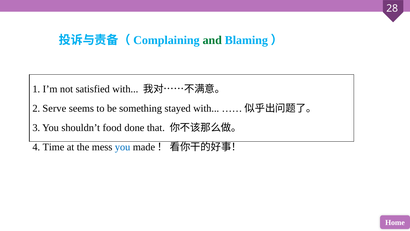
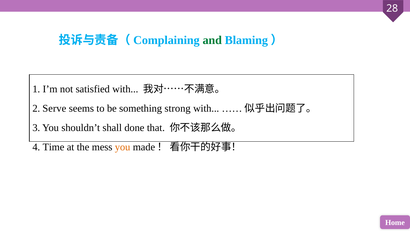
stayed: stayed -> strong
food: food -> shall
you at (123, 147) colour: blue -> orange
